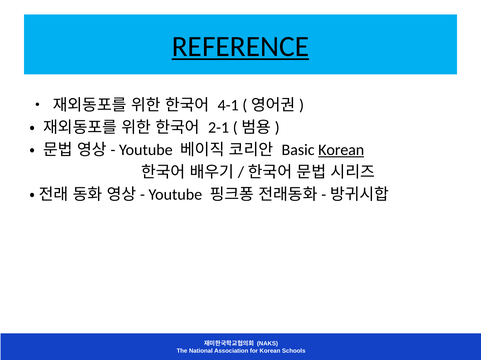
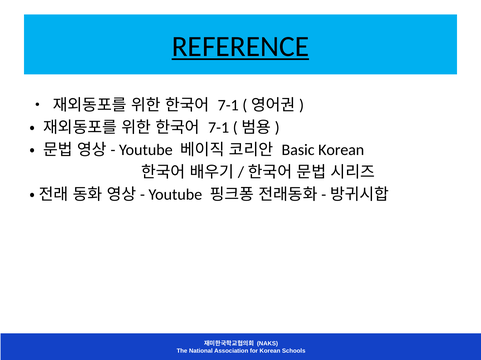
4-1 at (228, 105): 4-1 -> 7-1
2-1 at (219, 128): 2-1 -> 7-1
Korean at (341, 150) underline: present -> none
